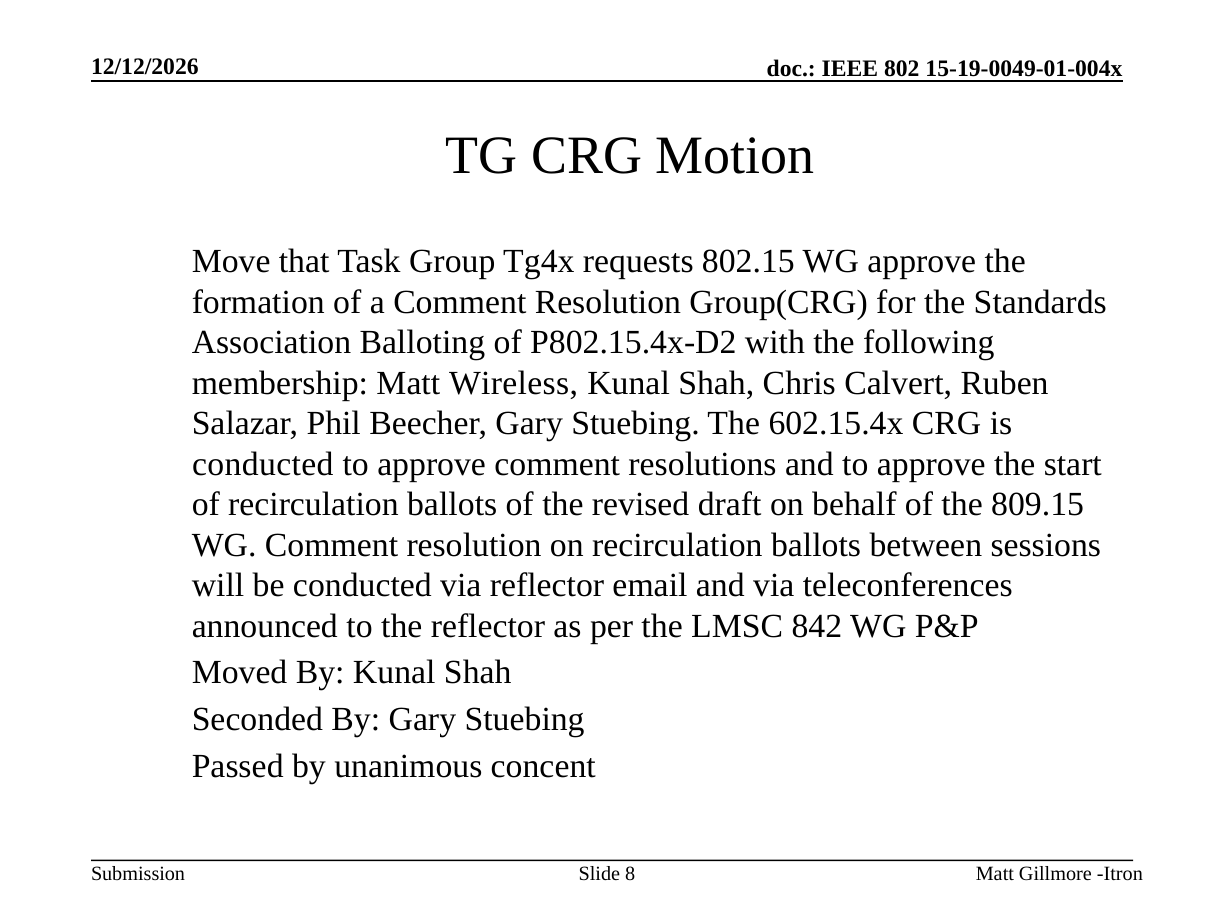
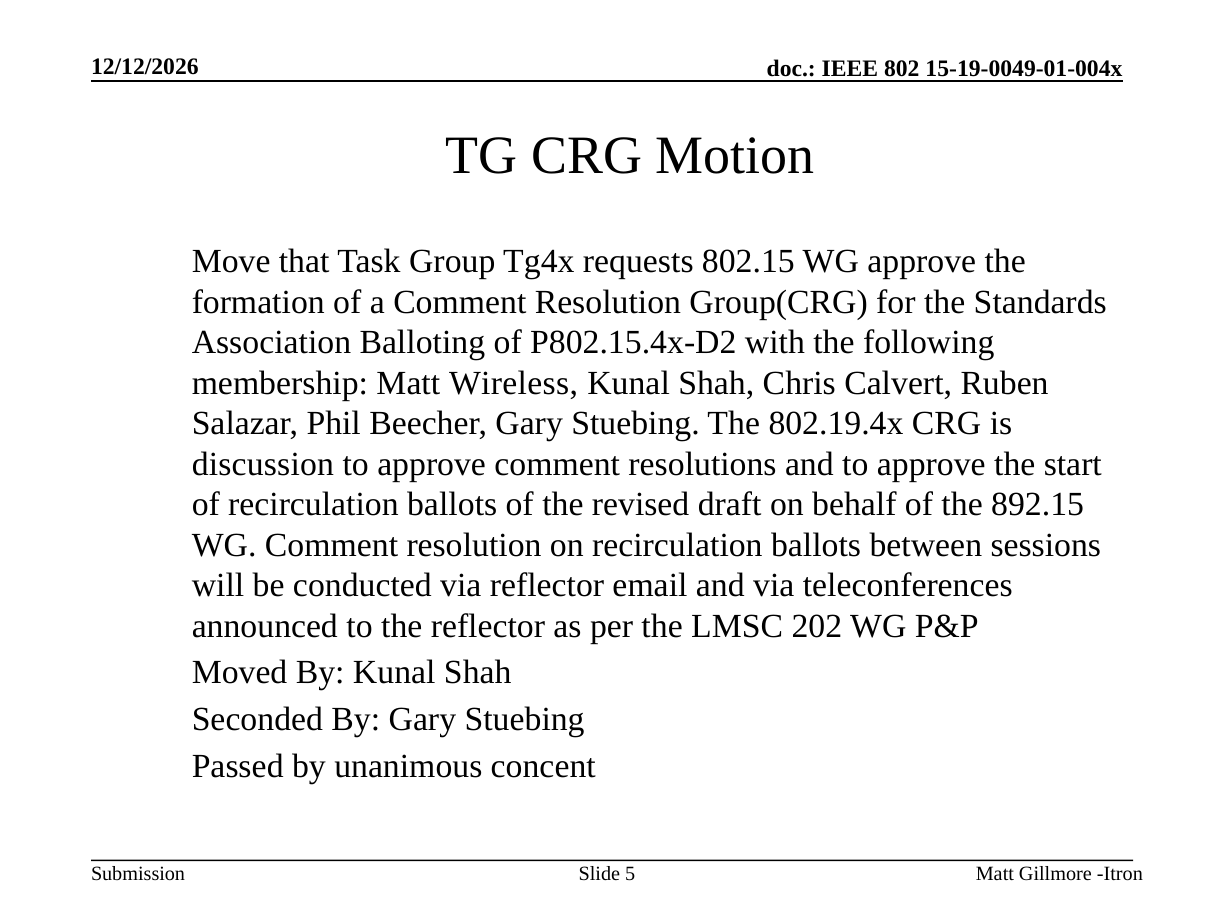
602.15.4x: 602.15.4x -> 802.19.4x
conducted at (263, 464): conducted -> discussion
809.15: 809.15 -> 892.15
842: 842 -> 202
8: 8 -> 5
